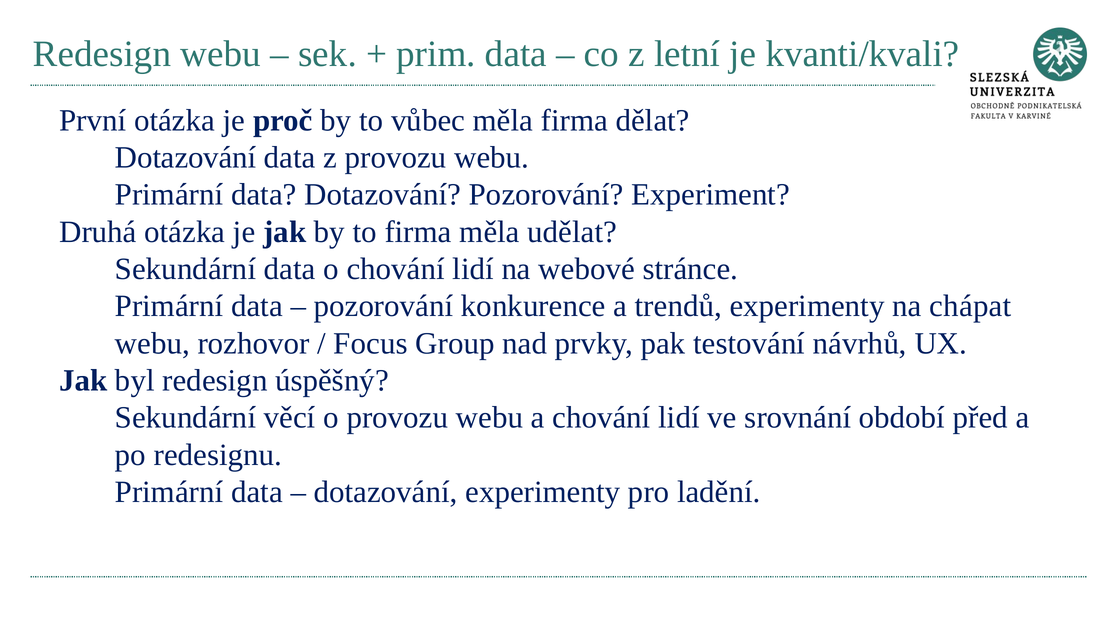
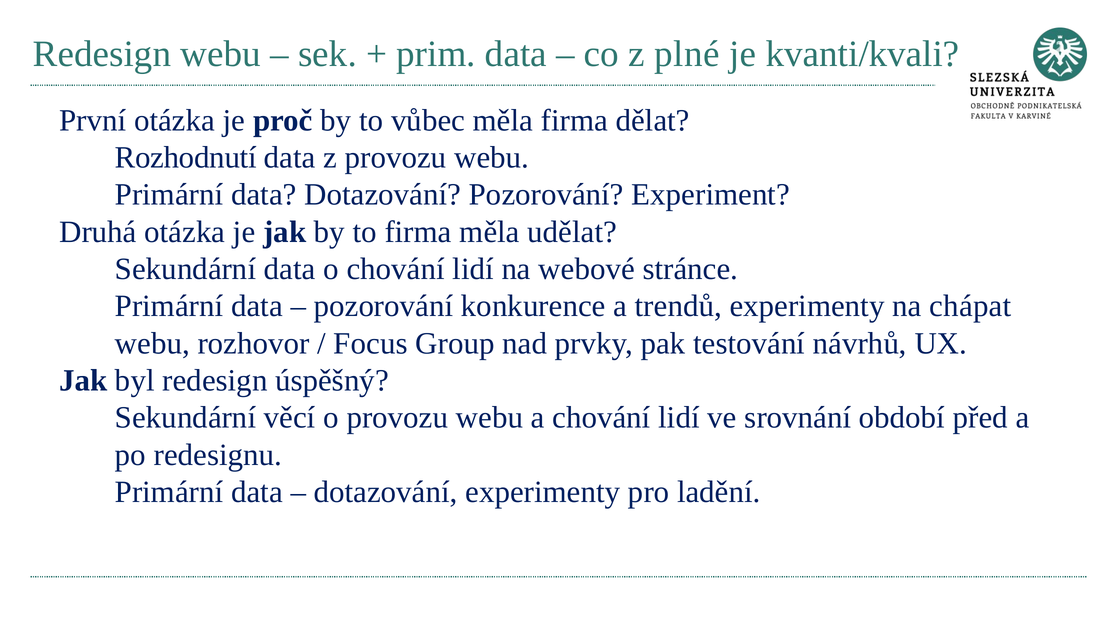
letní: letní -> plné
Dotazování at (186, 158): Dotazování -> Rozhodnutí
